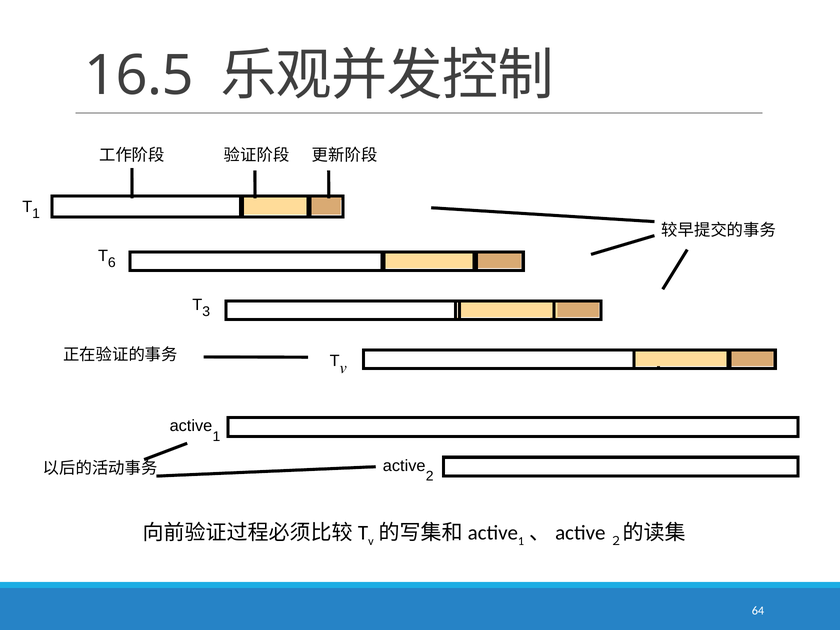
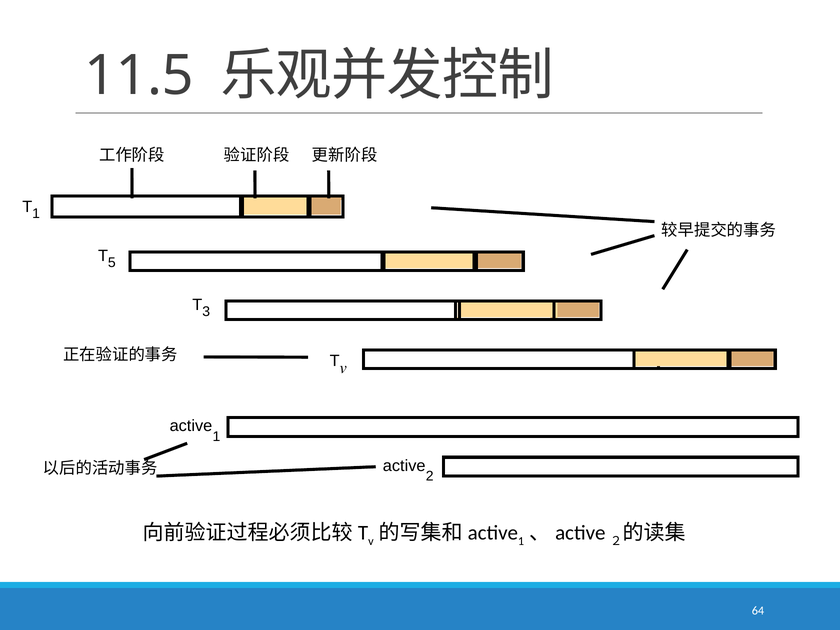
16.5: 16.5 -> 11.5
6: 6 -> 5
